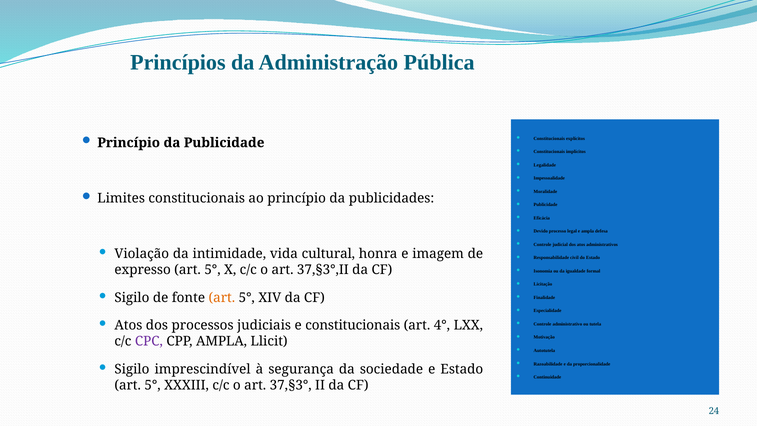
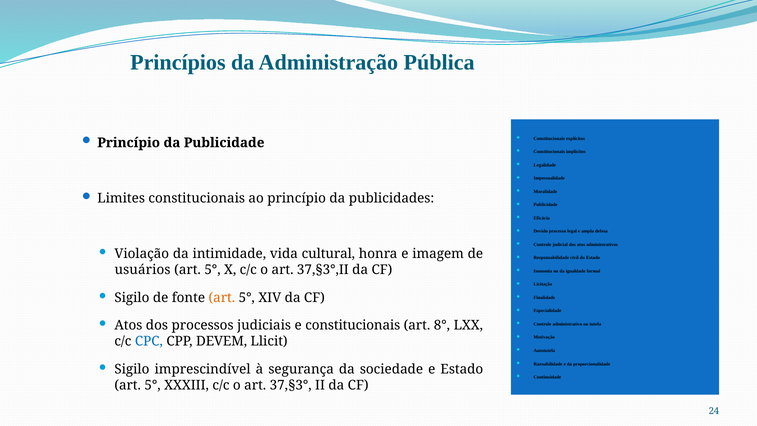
expresso: expresso -> usuários
4°: 4° -> 8°
CPC colour: purple -> blue
CPP AMPLA: AMPLA -> DEVEM
